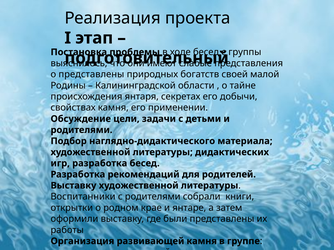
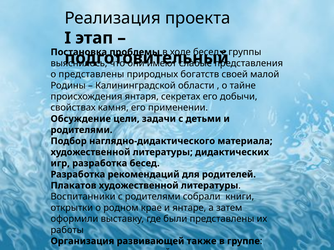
Выставку at (73, 186): Выставку -> Плакатов
развивающей камня: камня -> также
